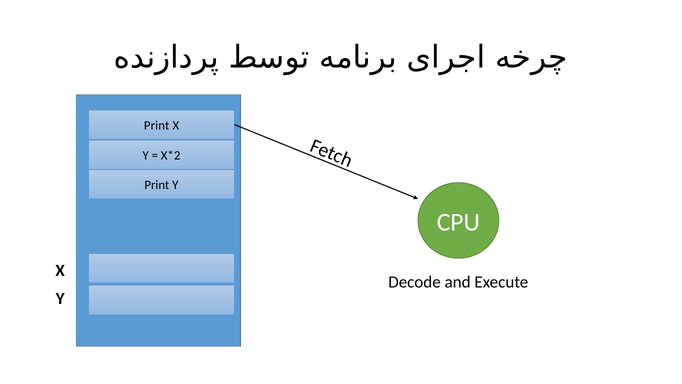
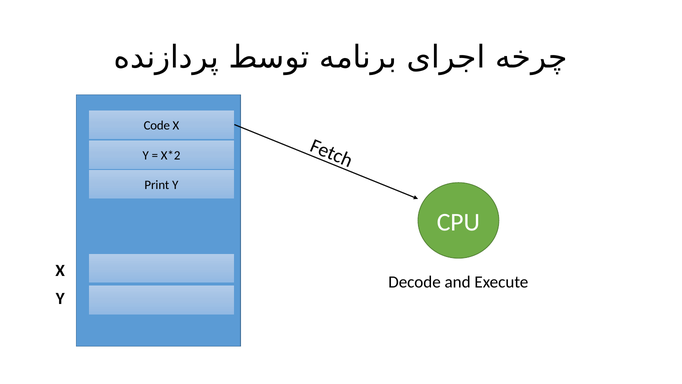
Print at (157, 125): Print -> Code
